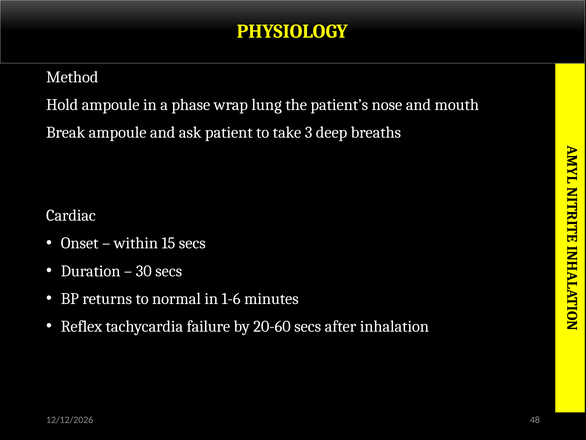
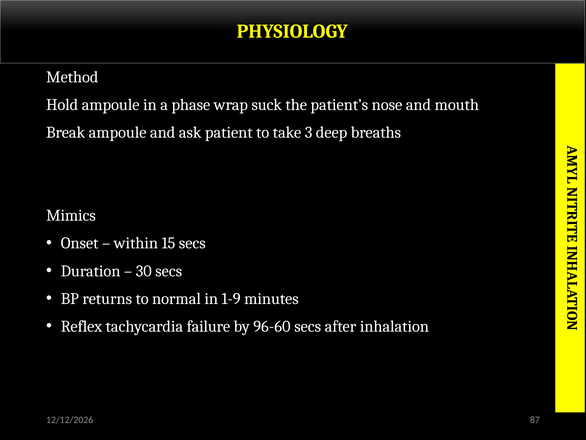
lung: lung -> suck
Cardiac: Cardiac -> Mimics
1-6: 1-6 -> 1-9
20-60: 20-60 -> 96-60
48: 48 -> 87
